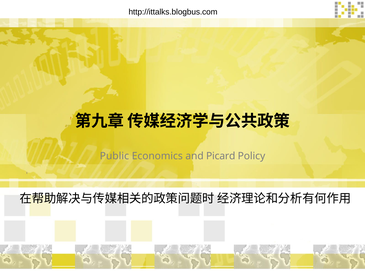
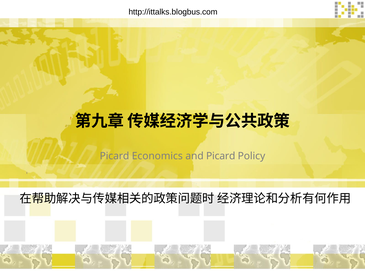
Public at (114, 156): Public -> Picard
